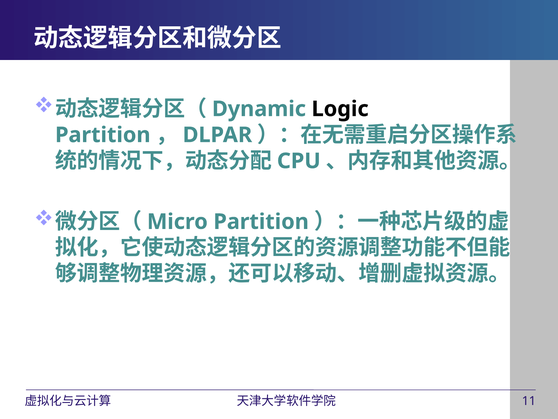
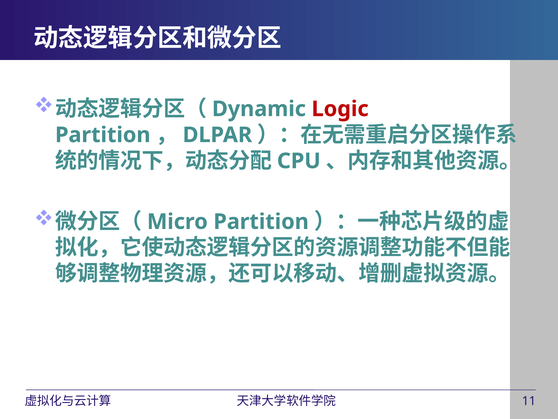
Logic colour: black -> red
